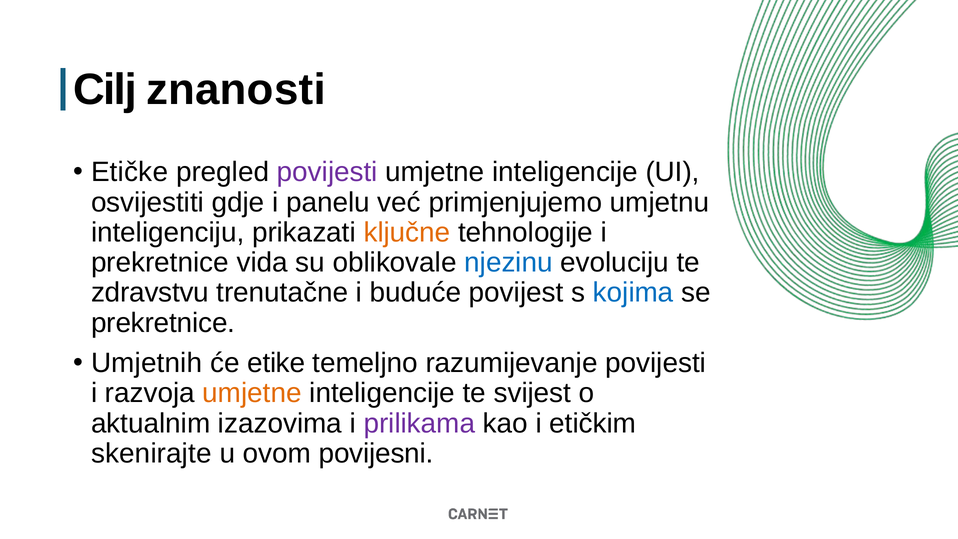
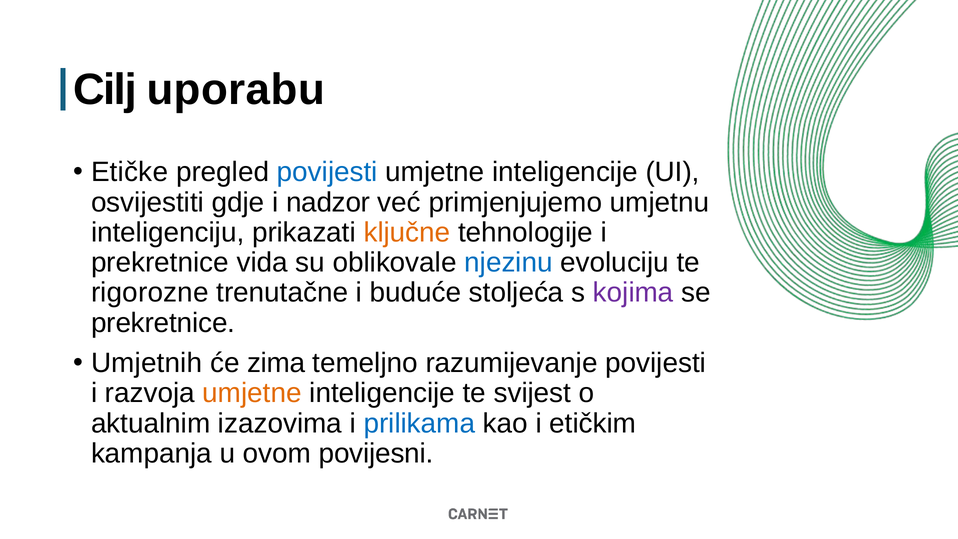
znanosti: znanosti -> uporabu
povijesti at (327, 172) colour: purple -> blue
panelu: panelu -> nadzor
zdravstvu: zdravstvu -> rigorozne
povijest: povijest -> stoljeća
kojima colour: blue -> purple
etike: etike -> zima
prilikama colour: purple -> blue
skenirajte: skenirajte -> kampanja
